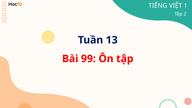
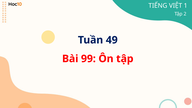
13: 13 -> 49
